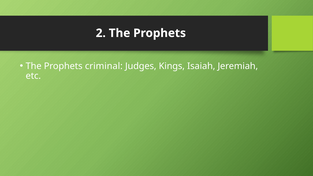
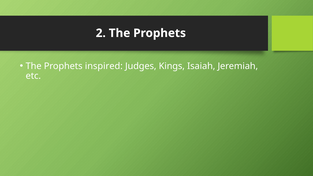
criminal: criminal -> inspired
